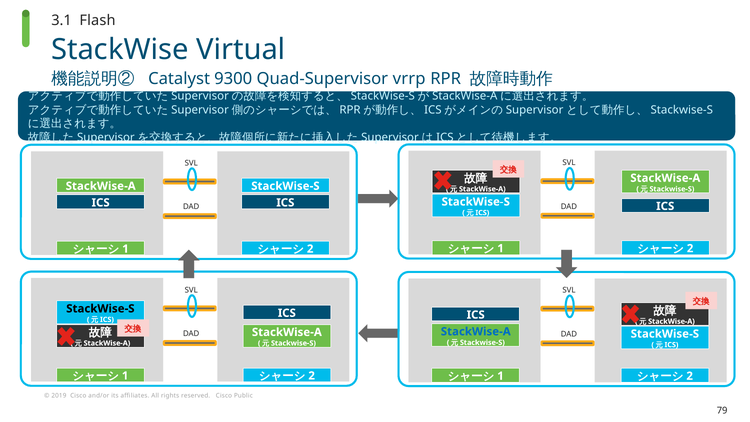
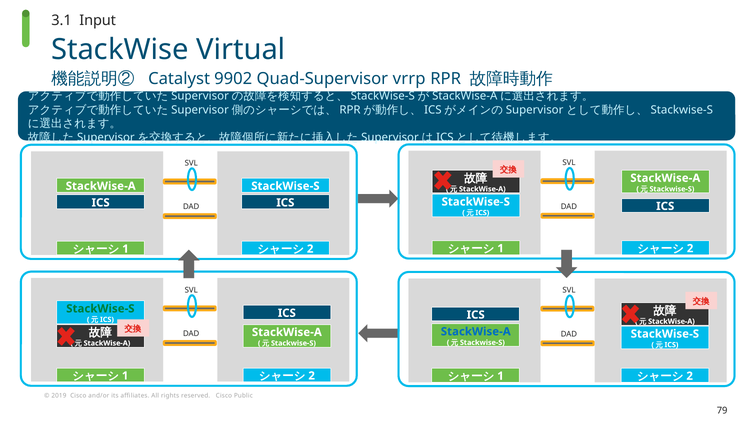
Flash: Flash -> Input
9300: 9300 -> 9902
StackWise-S at (100, 309) colour: black -> green
